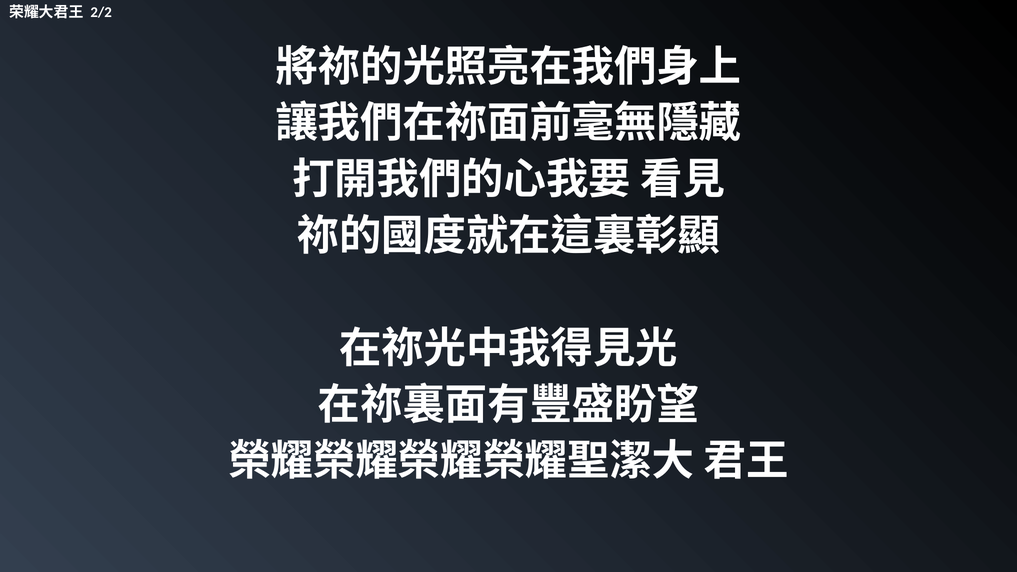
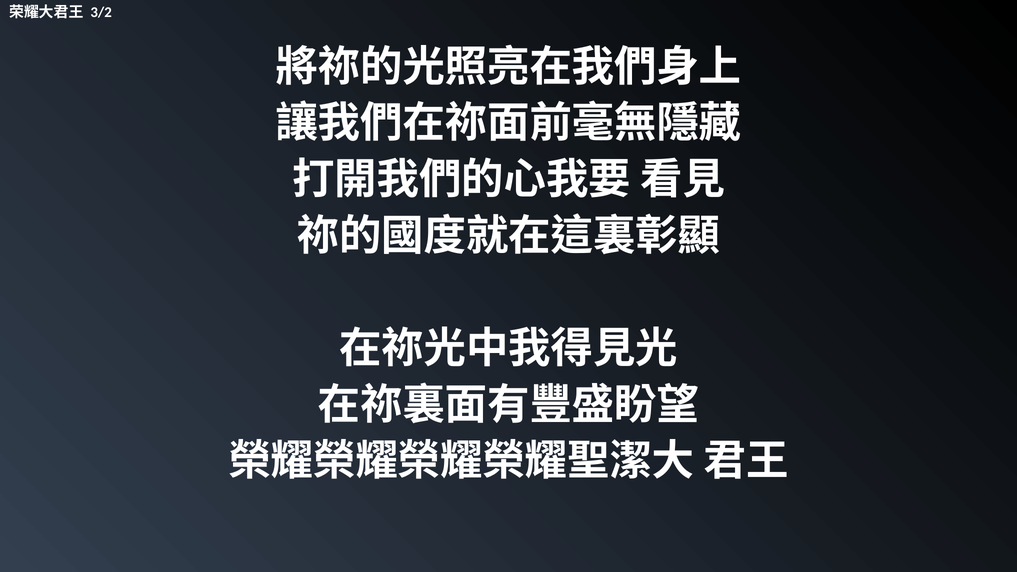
2/2: 2/2 -> 3/2
